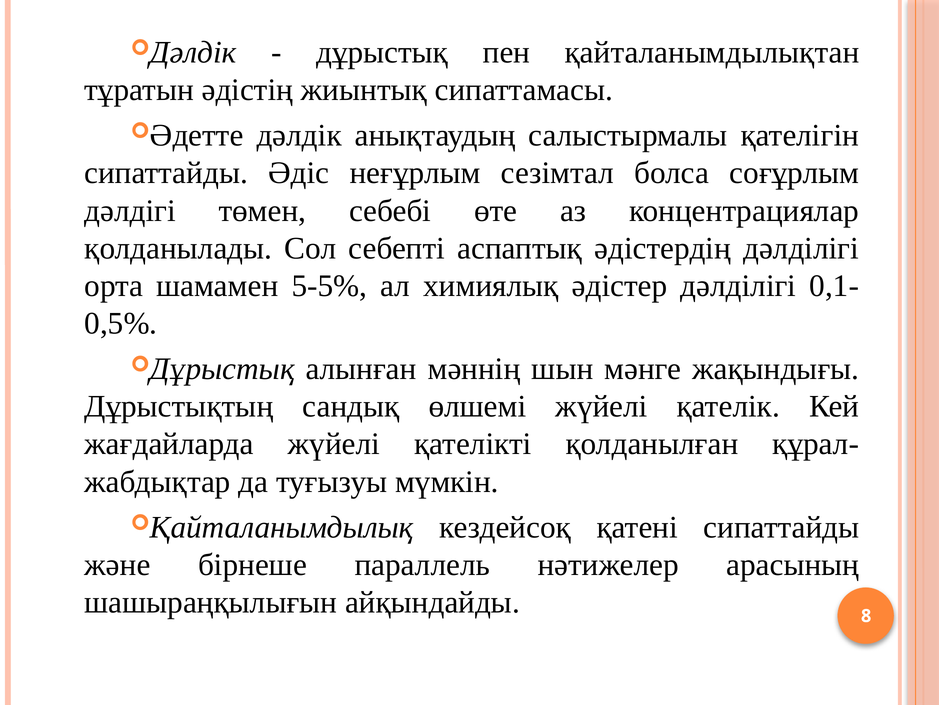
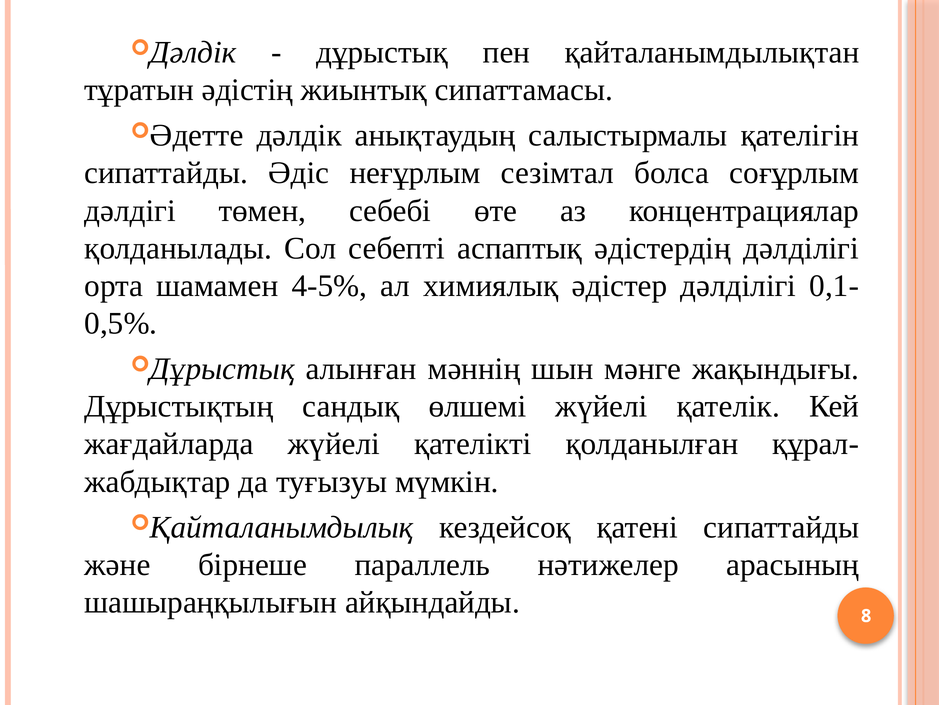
5-5%: 5-5% -> 4-5%
